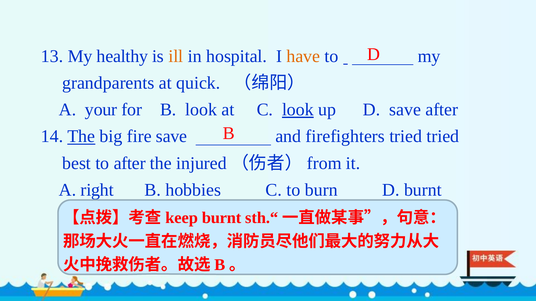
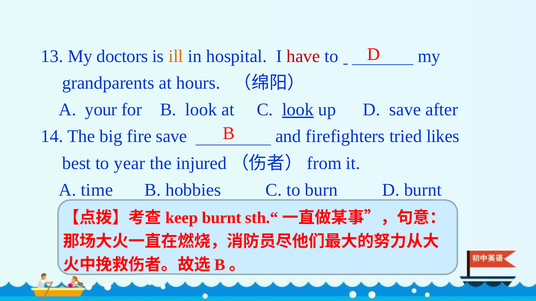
healthy: healthy -> doctors
have colour: orange -> red
quick: quick -> hours
The at (81, 137) underline: present -> none
tried tried: tried -> likes
to after: after -> year
right: right -> time
